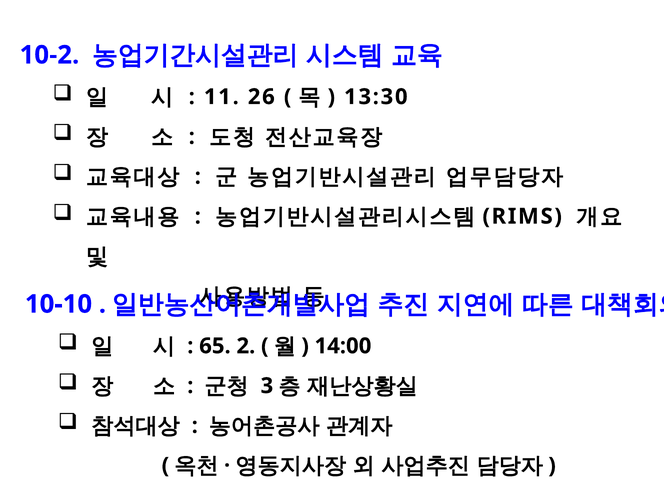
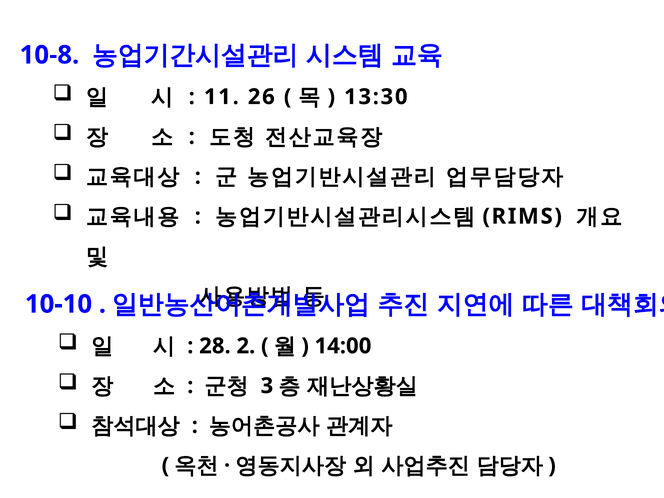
10-2: 10-2 -> 10-8
65: 65 -> 28
